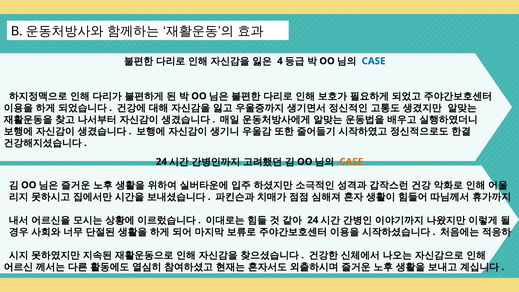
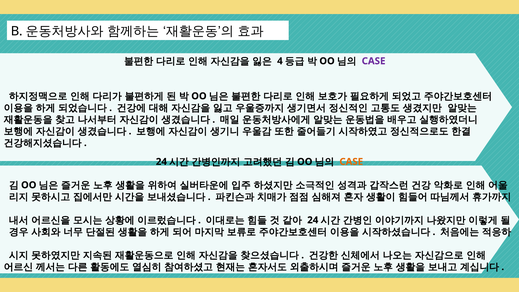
CASE at (374, 61) colour: blue -> purple
